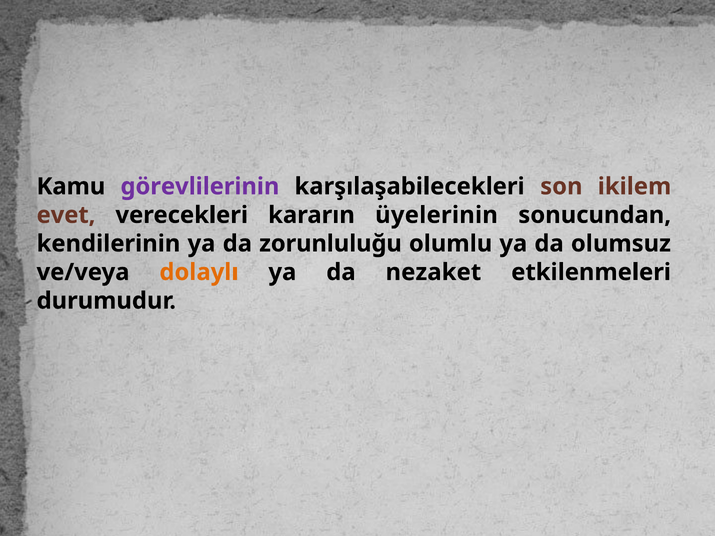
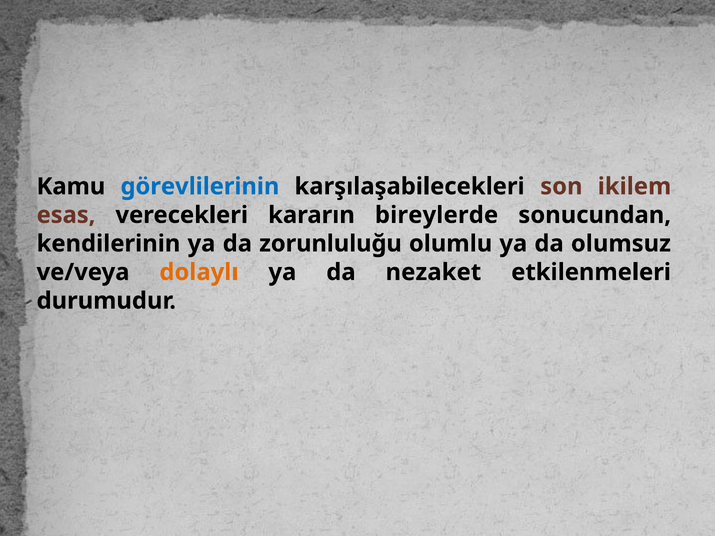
görevlilerinin colour: purple -> blue
evet: evet -> esas
üyelerinin: üyelerinin -> bireylerde
